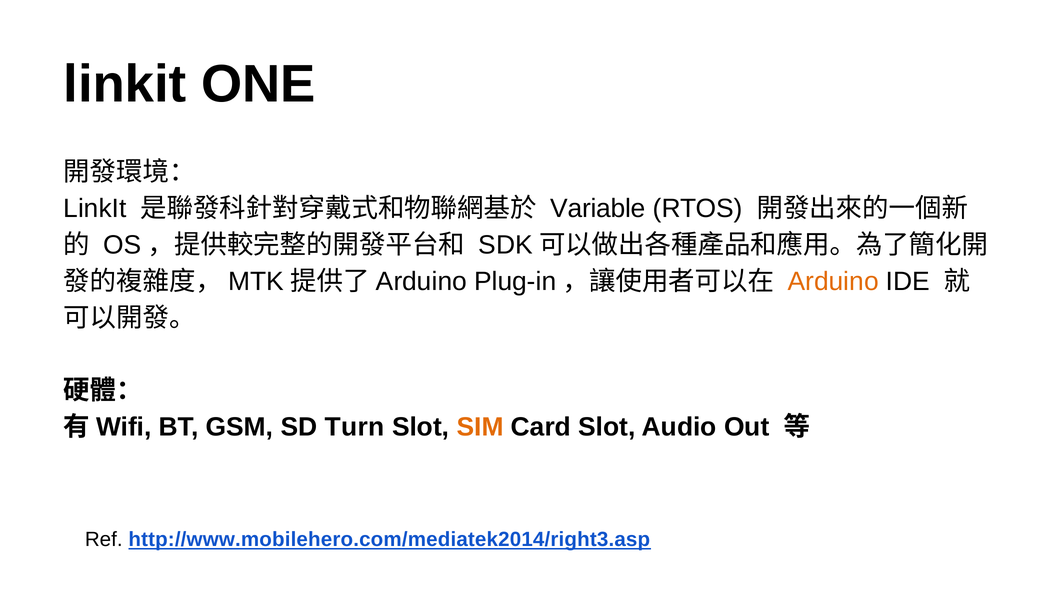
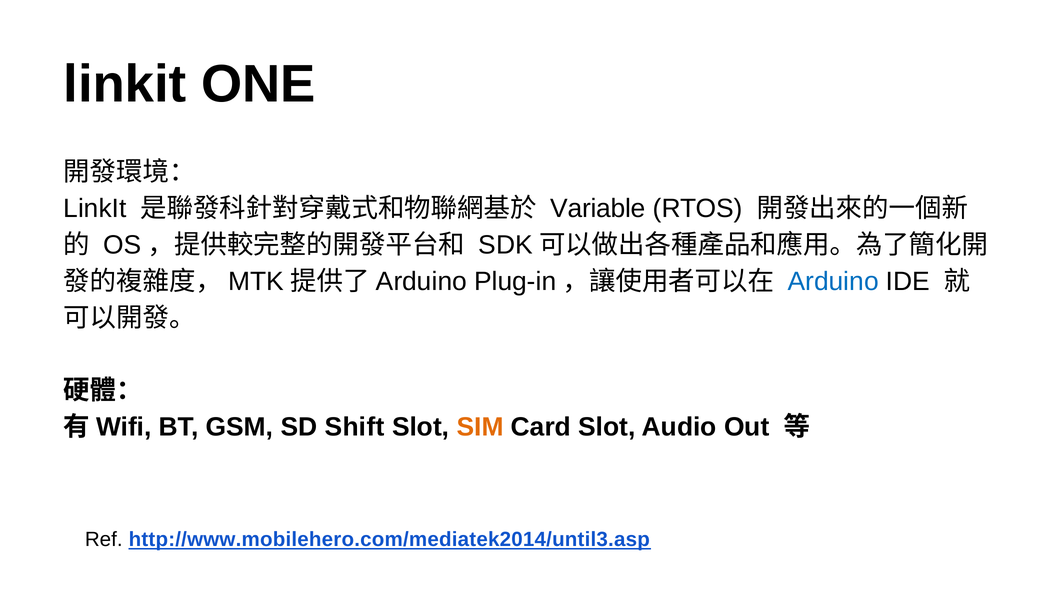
Arduino colour: orange -> blue
Turn: Turn -> Shift
http://www.mobilehero.com/mediatek2014/right3.asp: http://www.mobilehero.com/mediatek2014/right3.asp -> http://www.mobilehero.com/mediatek2014/until3.asp
